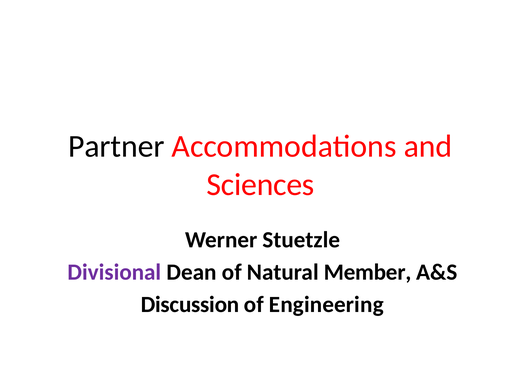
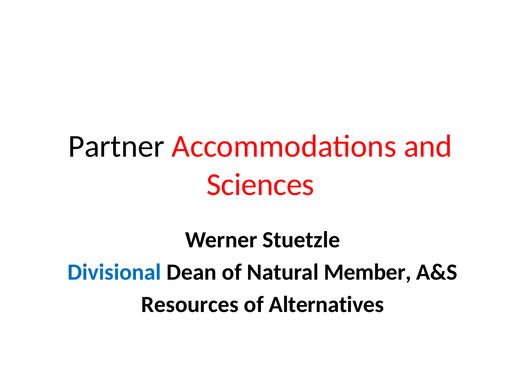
Divisional colour: purple -> blue
Discussion: Discussion -> Resources
Engineering: Engineering -> Alternatives
